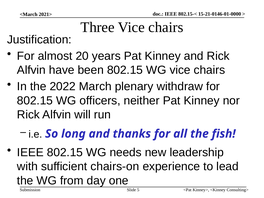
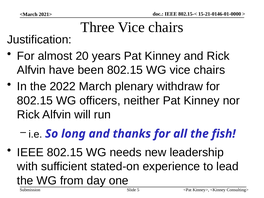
chairs-on: chairs-on -> stated-on
